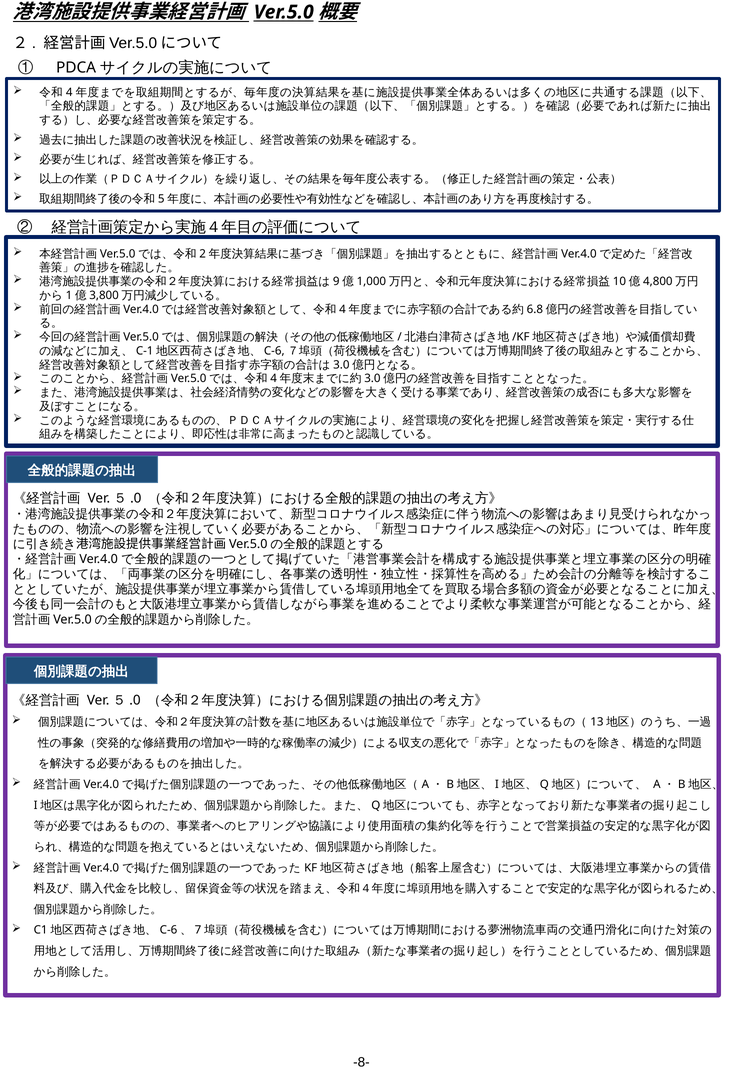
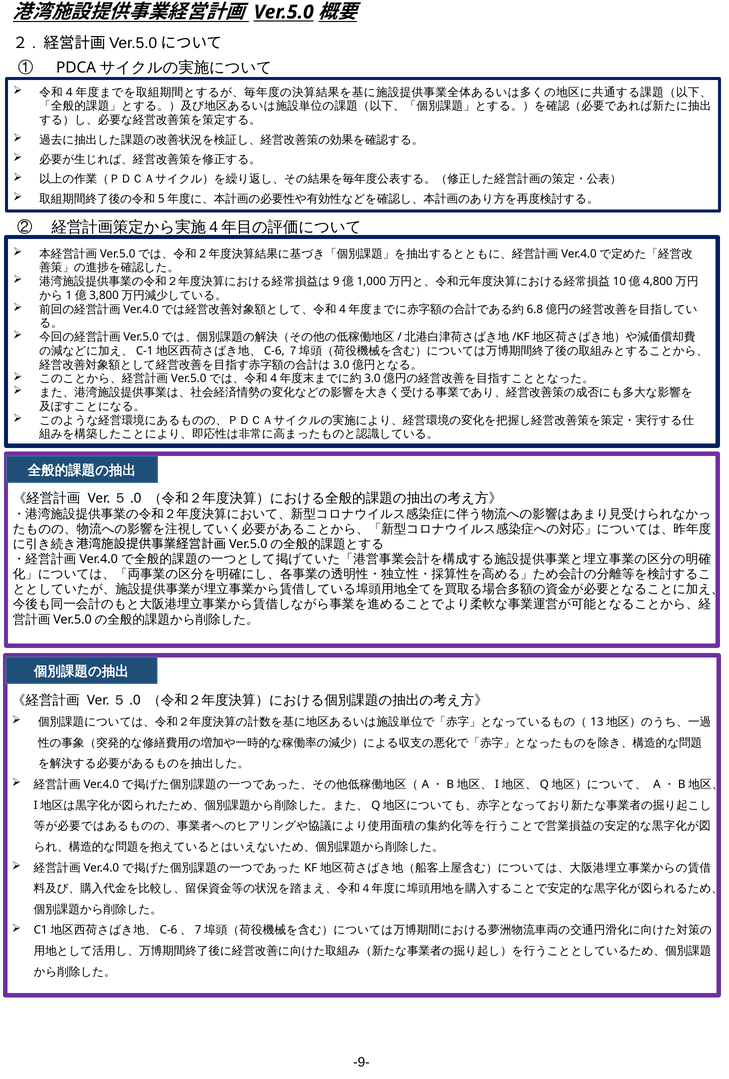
-8-: -8- -> -9-
